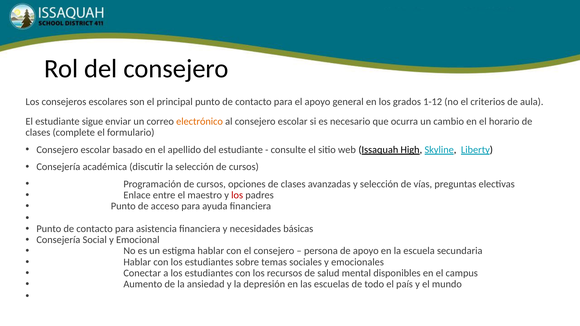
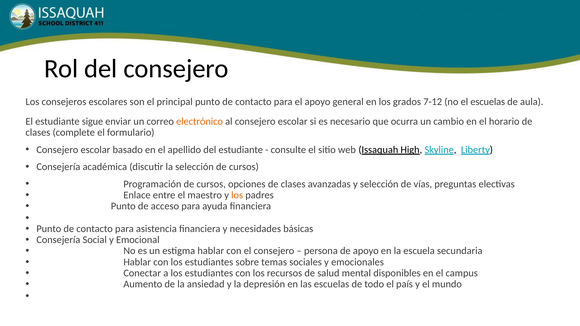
1-12: 1-12 -> 7-12
el criterios: criterios -> escuelas
los at (237, 195) colour: red -> orange
